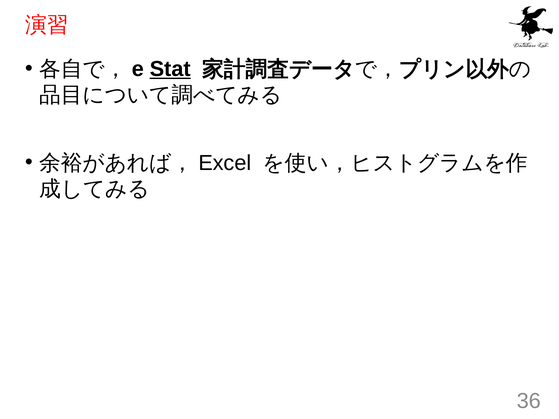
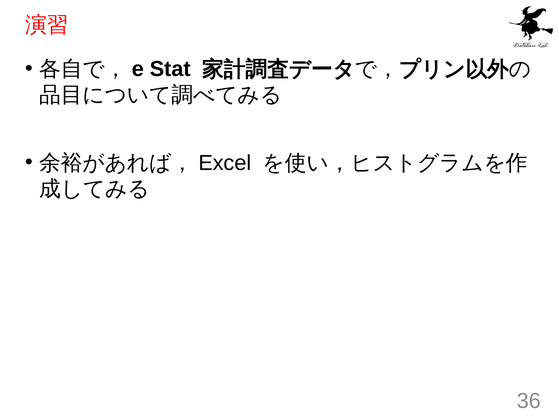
Stat underline: present -> none
